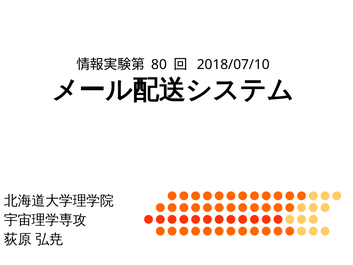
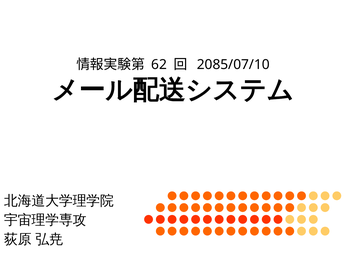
80: 80 -> 62
2018/07/10: 2018/07/10 -> 2085/07/10
